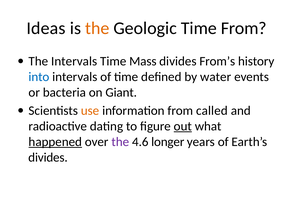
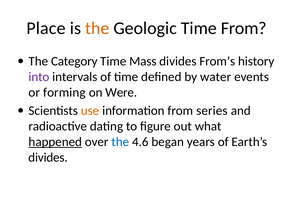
Ideas: Ideas -> Place
The Intervals: Intervals -> Category
into colour: blue -> purple
bacteria: bacteria -> forming
Giant: Giant -> Were
called: called -> series
out underline: present -> none
the at (120, 142) colour: purple -> blue
longer: longer -> began
